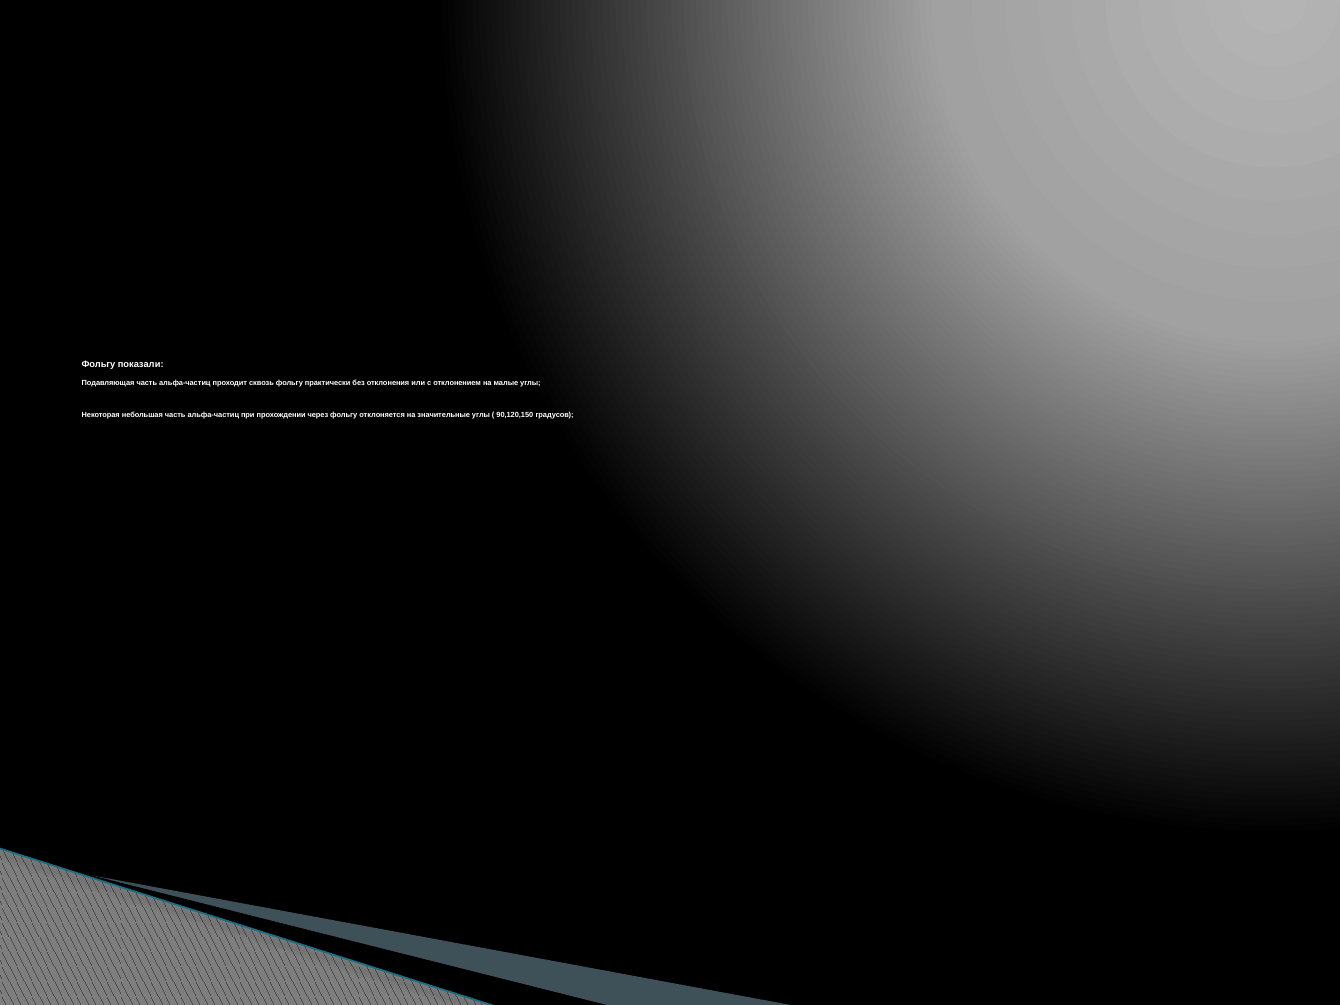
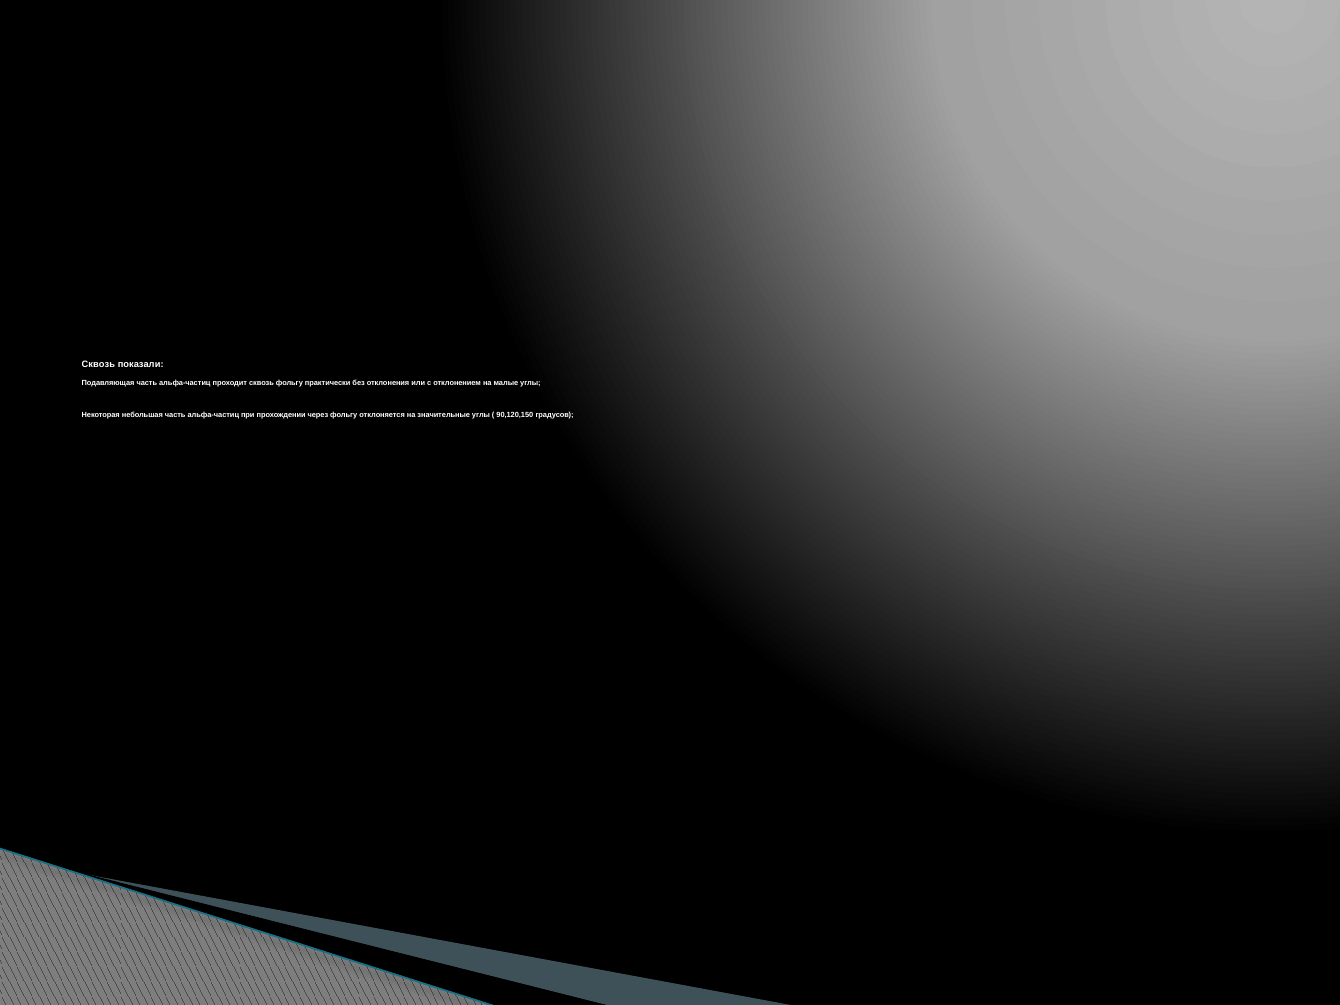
Фольгу at (98, 364): Фольгу -> Сквозь
